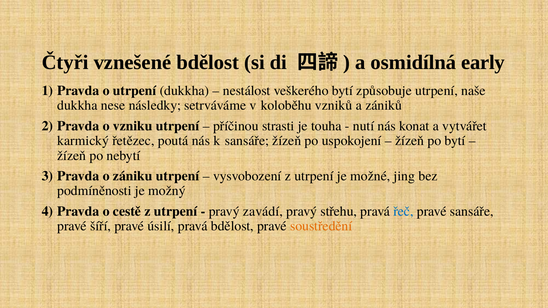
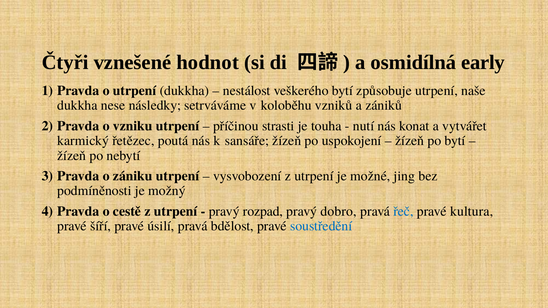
vznešené bdělost: bdělost -> hodnot
zavádí: zavádí -> rozpad
střehu: střehu -> dobro
pravé sansáře: sansáře -> kultura
soustředění colour: orange -> blue
